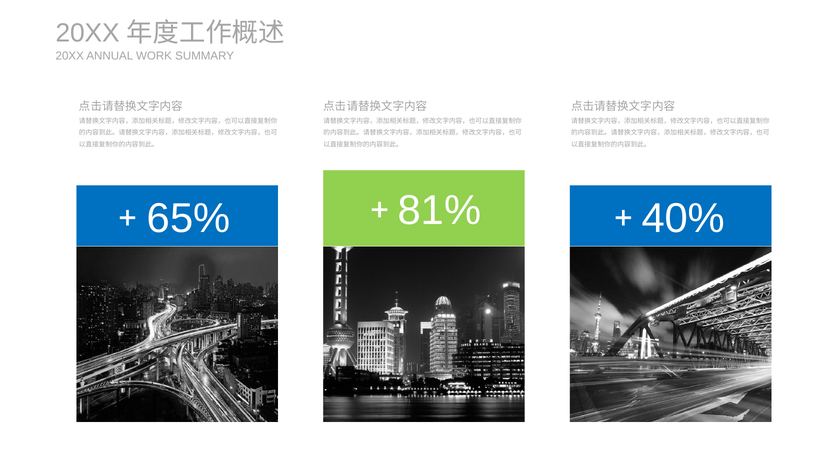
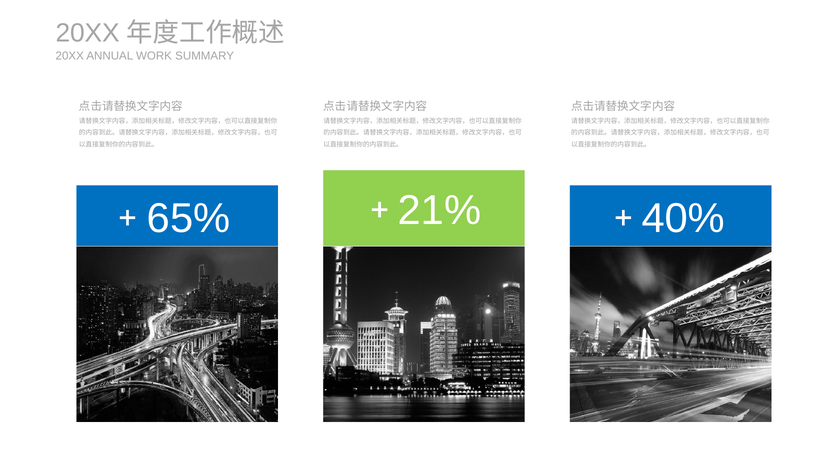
81%: 81% -> 21%
